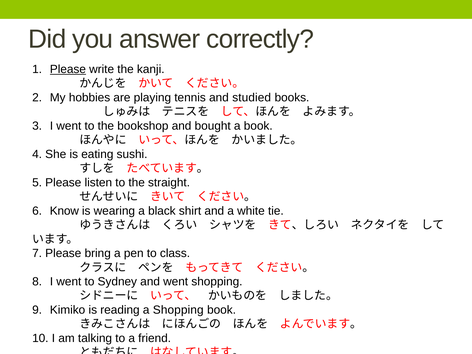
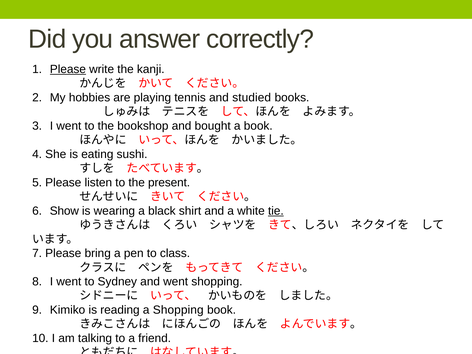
straight: straight -> present
Know: Know -> Show
tie underline: none -> present
